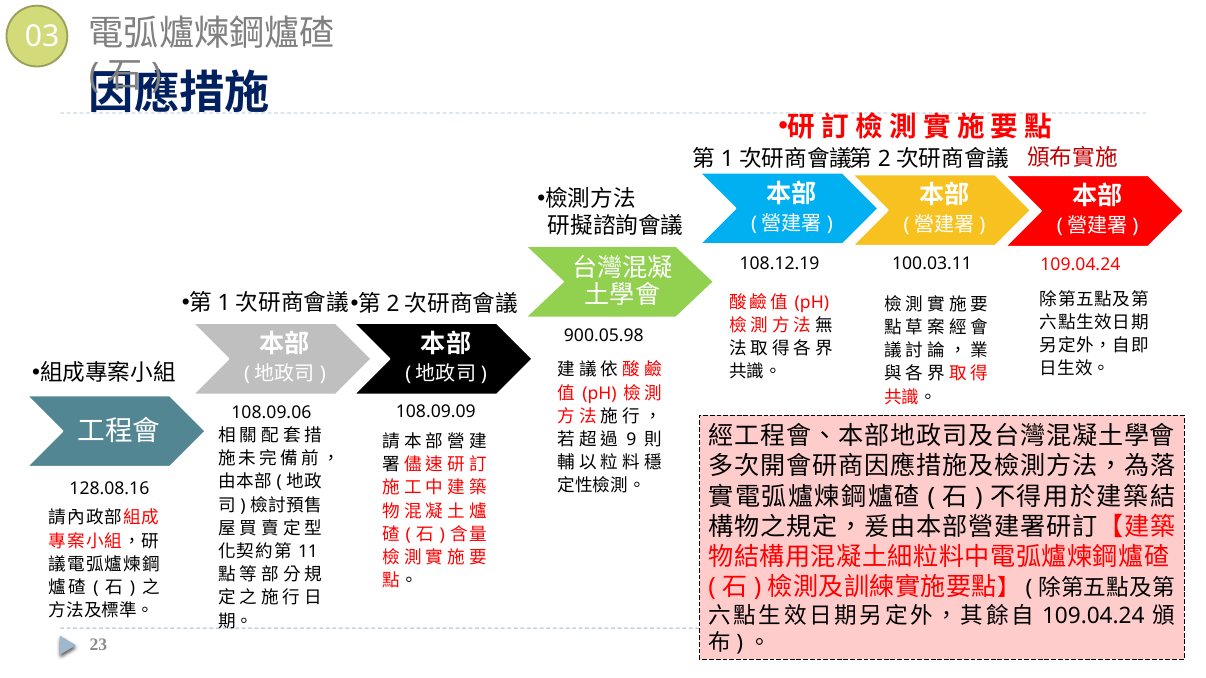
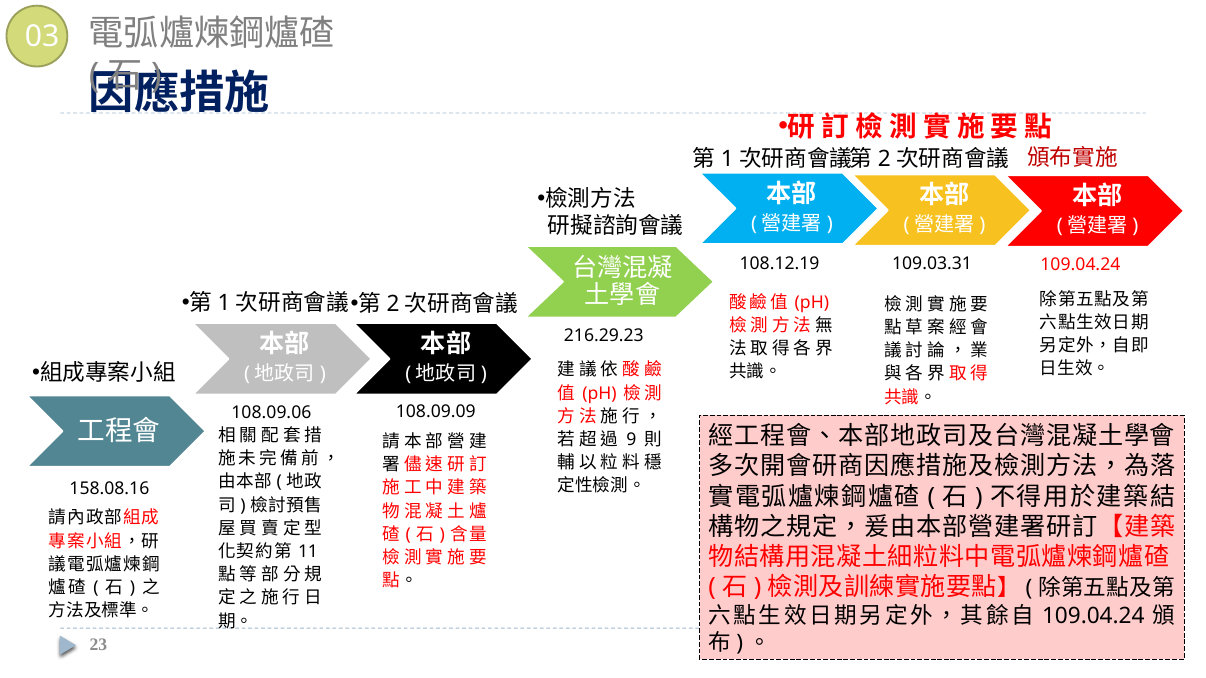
100.03.11: 100.03.11 -> 109.03.31
900.05.98: 900.05.98 -> 216.29.23
128.08.16: 128.08.16 -> 158.08.16
